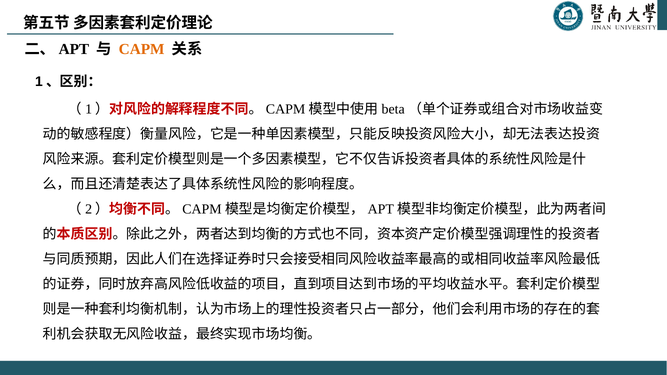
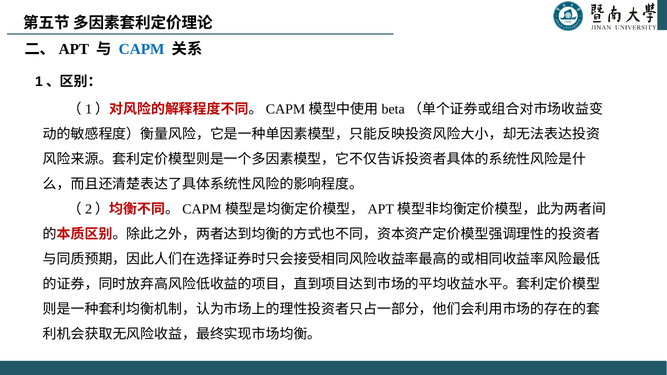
CAPM colour: orange -> blue
